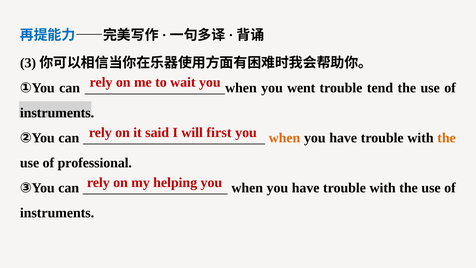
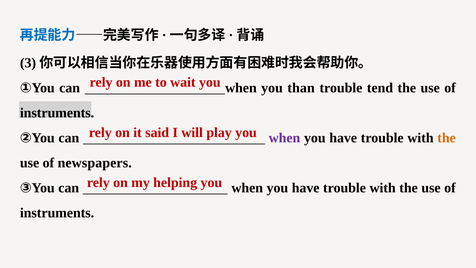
went: went -> than
first: first -> play
when at (284, 138) colour: orange -> purple
professional: professional -> newspapers
